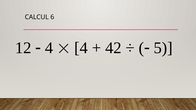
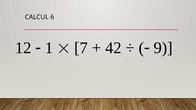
4 at (49, 48): 4 -> 1
4 at (81, 48): 4 -> 7
5: 5 -> 9
